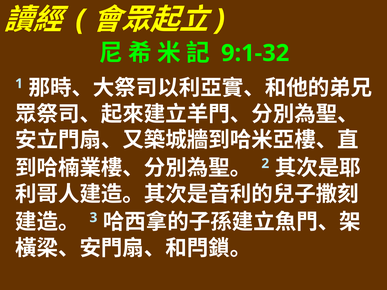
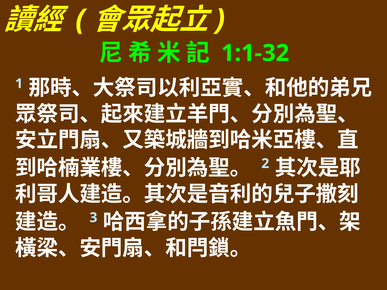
9:1-32: 9:1-32 -> 1:1-32
